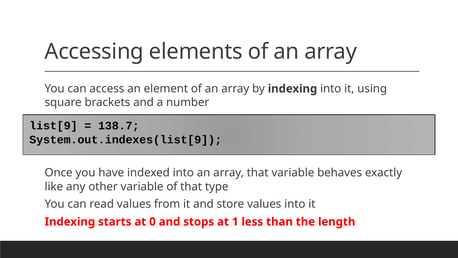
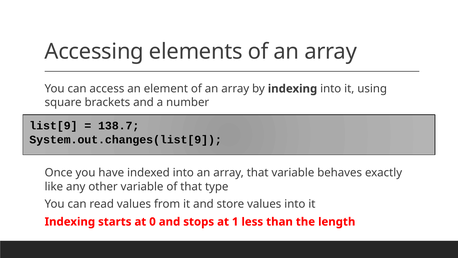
System.out.indexes(list[9: System.out.indexes(list[9 -> System.out.changes(list[9
